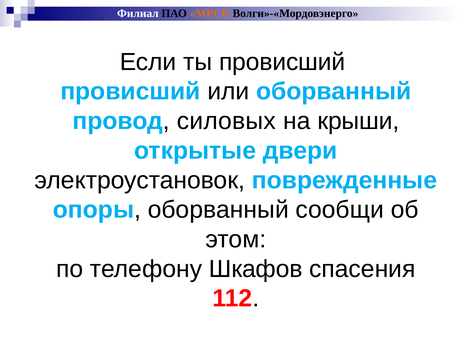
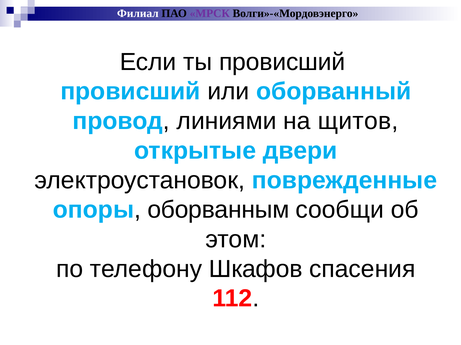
МРСК colour: orange -> purple
силовых: силовых -> линиями
крыши: крыши -> щитов
опоры оборванный: оборванный -> оборванным
